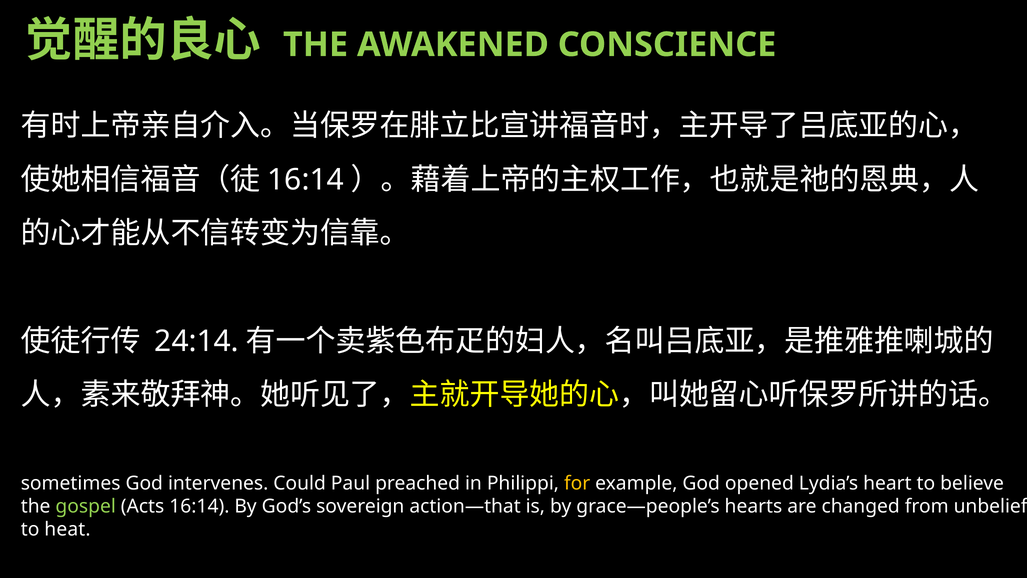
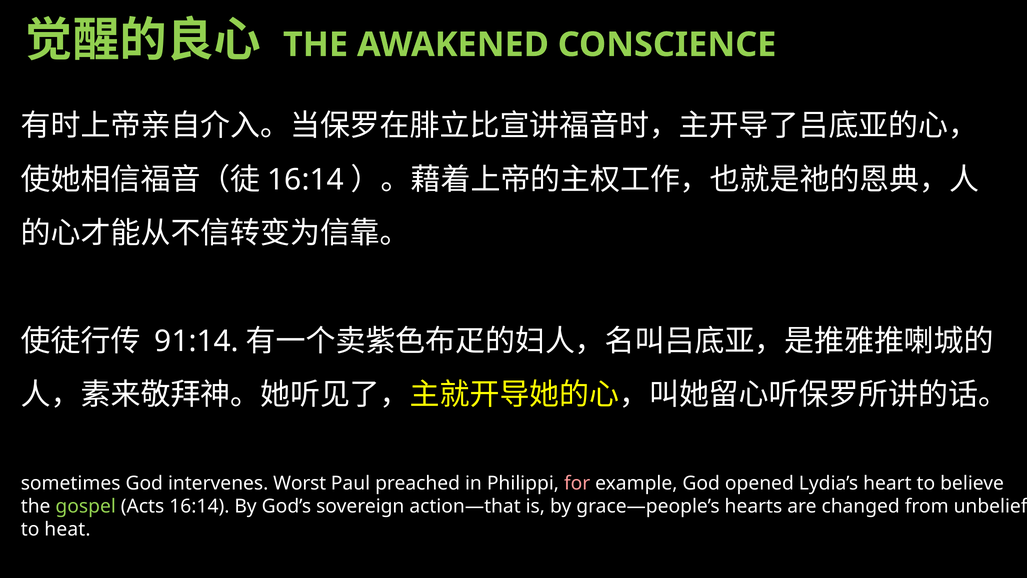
24:14: 24:14 -> 91:14
Could: Could -> Worst
for colour: yellow -> pink
